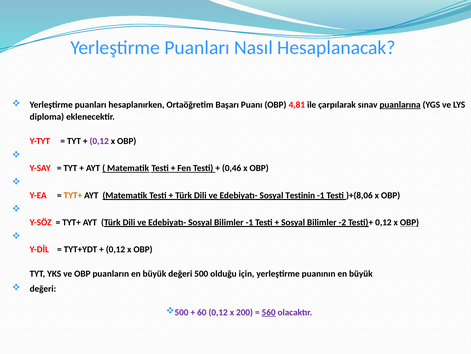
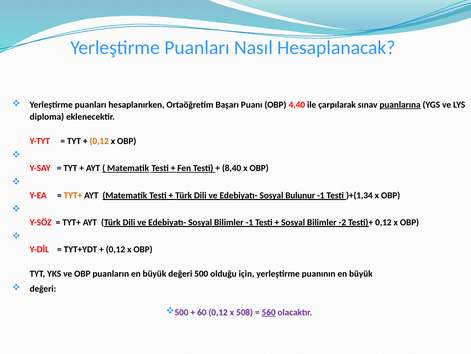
4,81: 4,81 -> 4,40
0,12 at (99, 141) colour: purple -> orange
0,46: 0,46 -> 8,40
Testinin: Testinin -> Bulunur
)+(8,06: )+(8,06 -> )+(1,34
OBP at (409, 222) underline: present -> none
200: 200 -> 508
